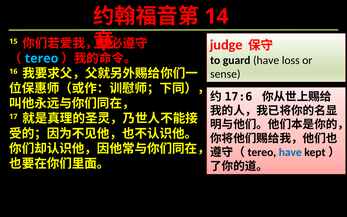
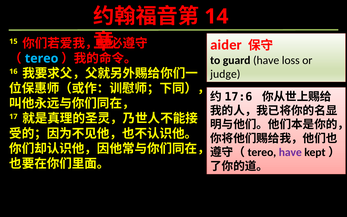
judge: judge -> aider
sense: sense -> judge
have at (290, 152) colour: blue -> purple
